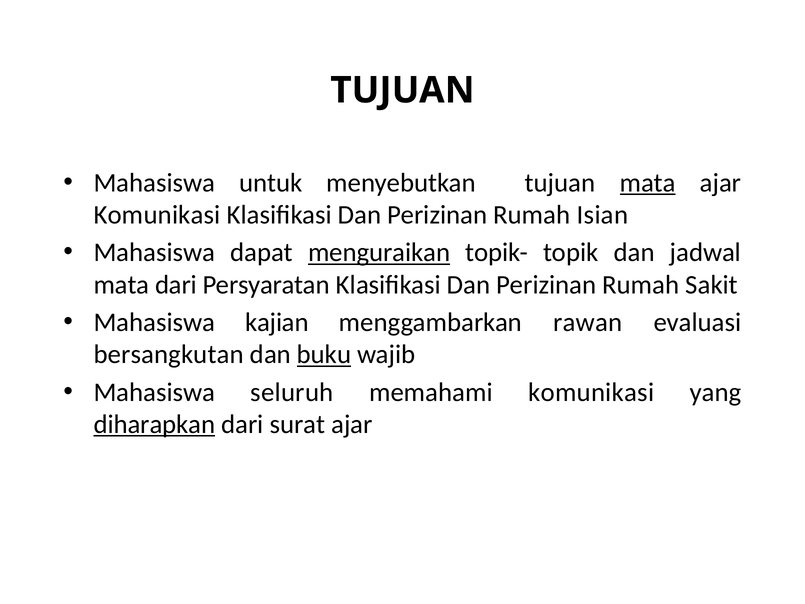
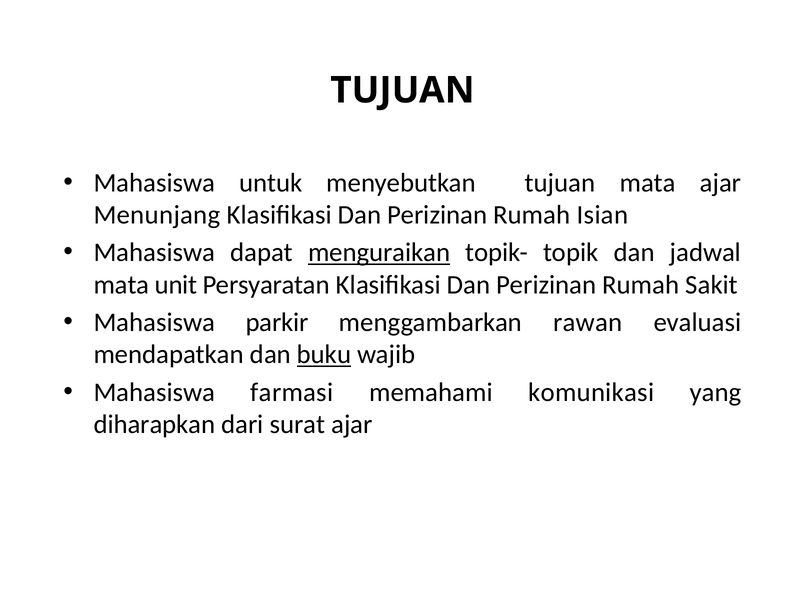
mata at (648, 183) underline: present -> none
Komunikasi at (157, 215): Komunikasi -> Menunjang
mata dari: dari -> unit
kajian: kajian -> parkir
bersangkutan: bersangkutan -> mendapatkan
seluruh: seluruh -> farmasi
diharapkan underline: present -> none
